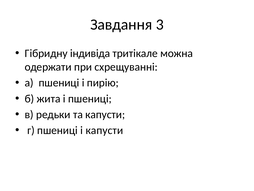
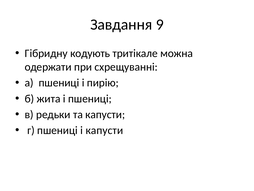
3: 3 -> 9
індивіда: індивіда -> кодують
